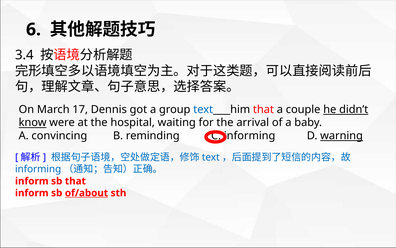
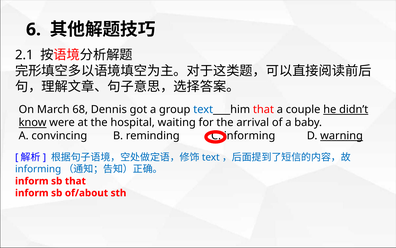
3.4: 3.4 -> 2.1
17: 17 -> 68
of/about underline: present -> none
